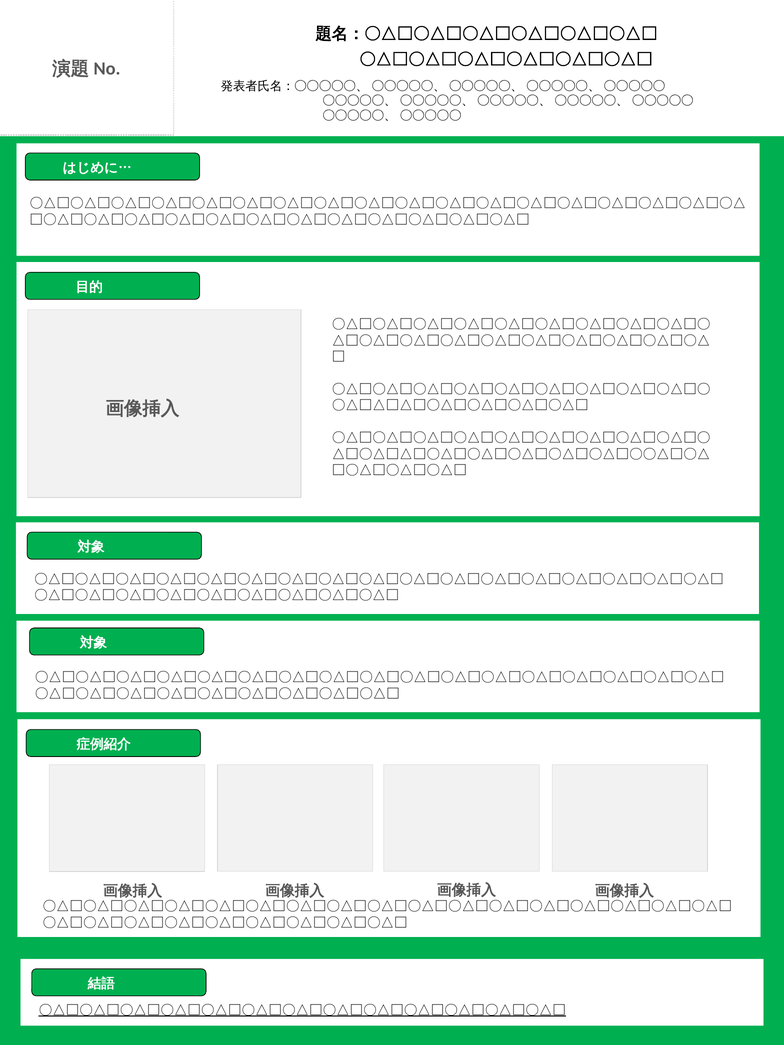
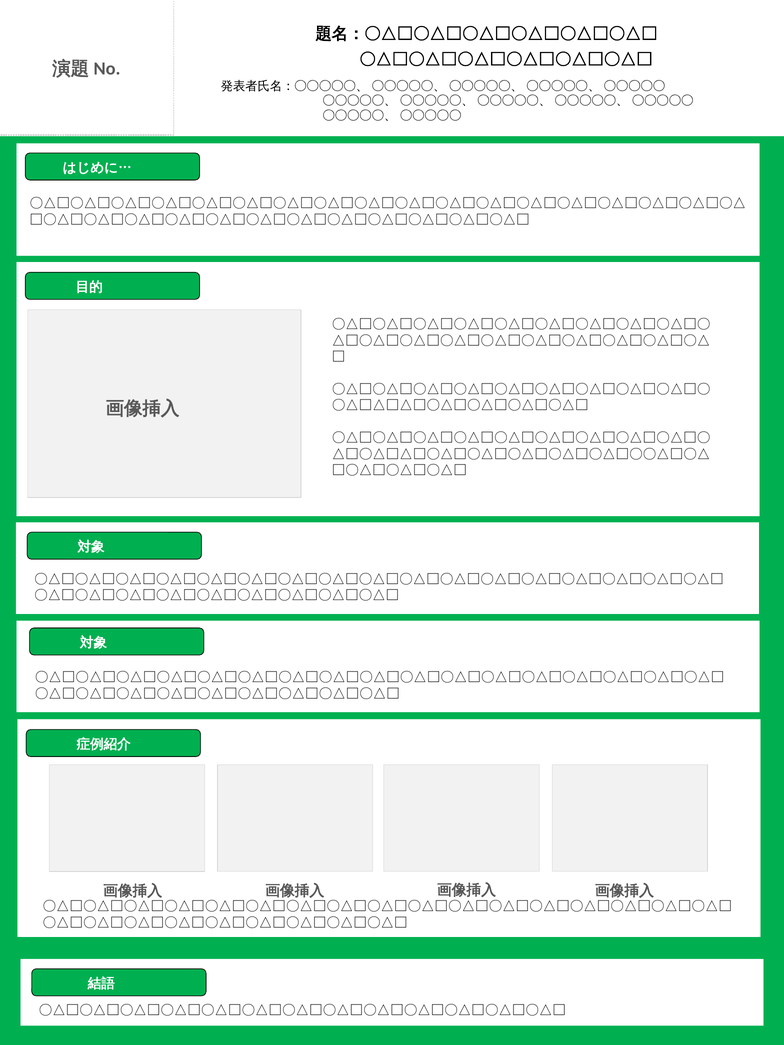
〇△□〇△□〇△□〇△□〇△□〇△□〇△□〇△□〇△□〇△□〇△□〇△□〇△□ underline: present -> none
